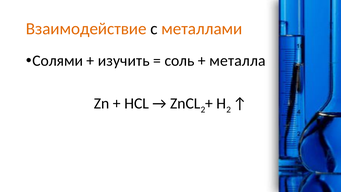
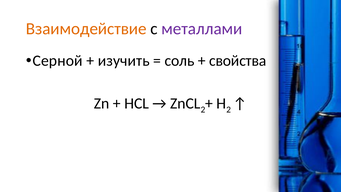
металлами colour: orange -> purple
Солями: Солями -> Серной
металла: металла -> свойства
